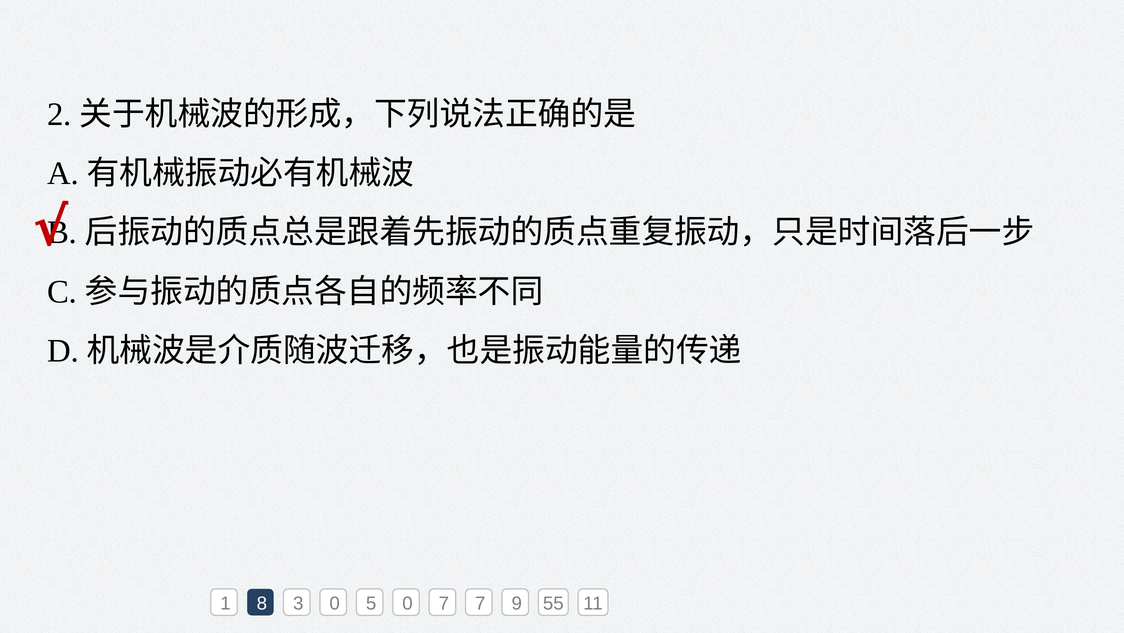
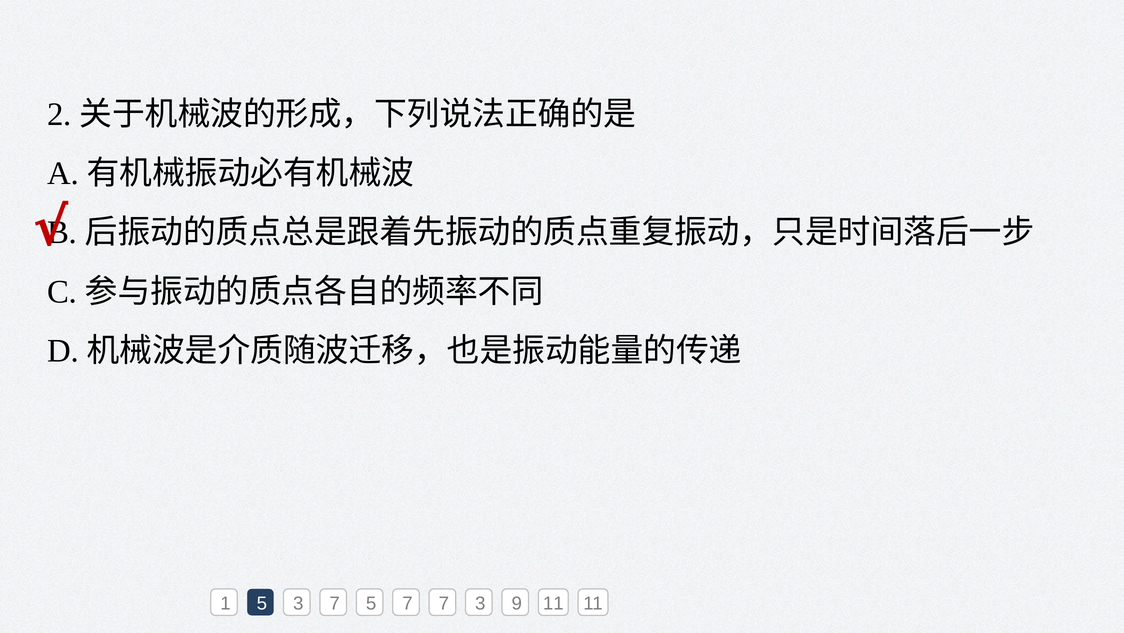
1 8: 8 -> 5
3 0: 0 -> 7
5 0: 0 -> 7
7 7: 7 -> 3
9 55: 55 -> 11
